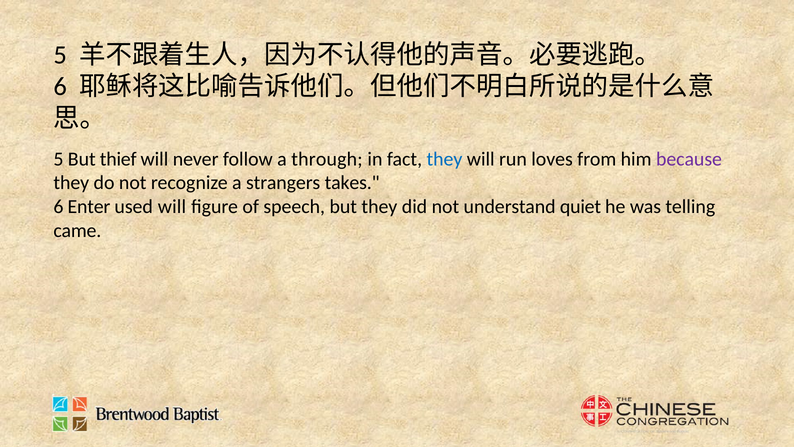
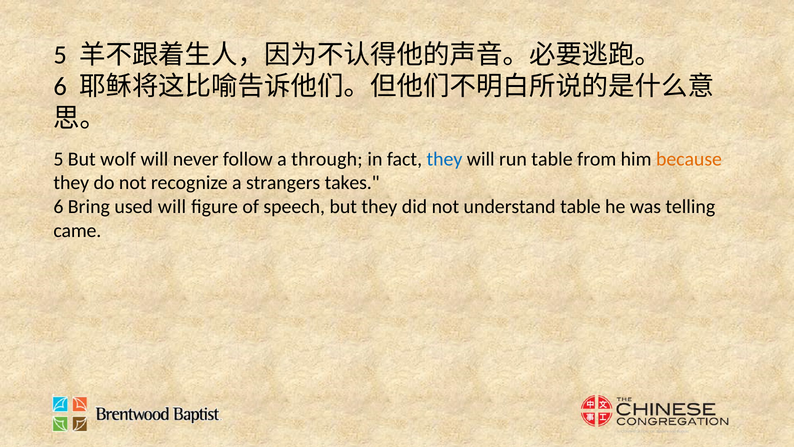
thief: thief -> wolf
run loves: loves -> table
because colour: purple -> orange
Enter: Enter -> Bring
understand quiet: quiet -> table
